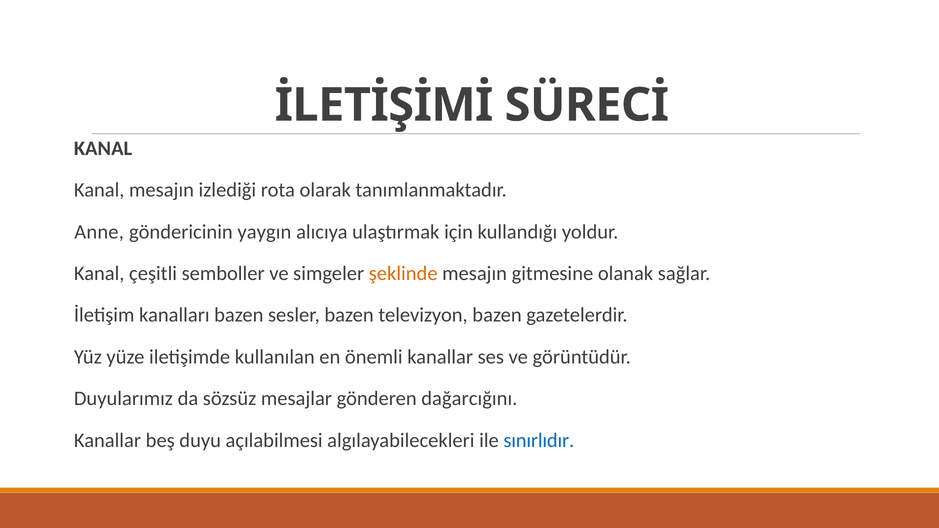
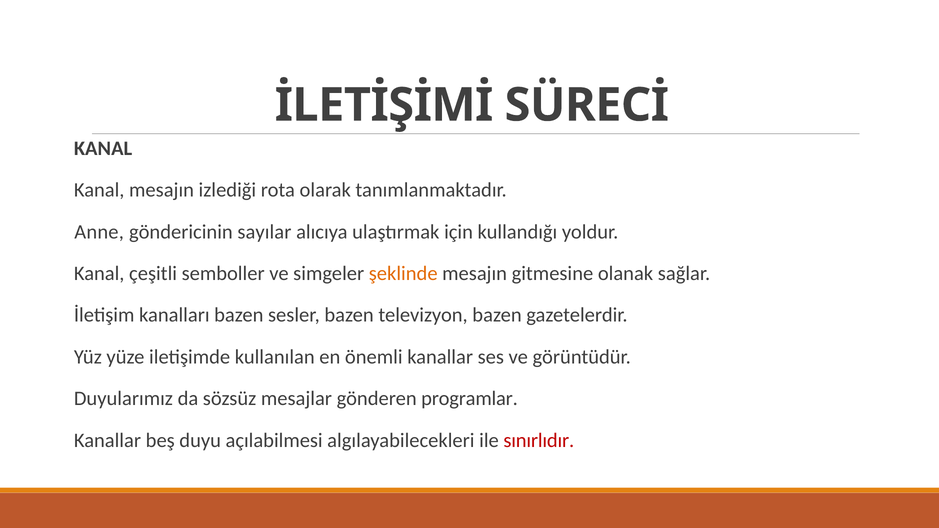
yaygın: yaygın -> sayılar
dağarcığını: dağarcığını -> programlar
sınırlıdır colour: blue -> red
